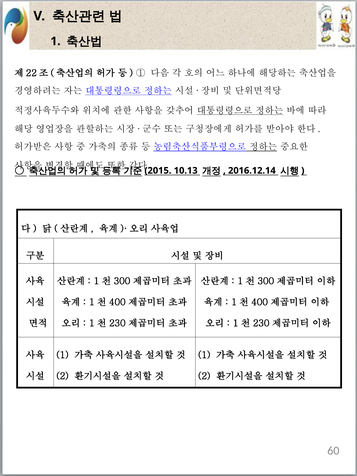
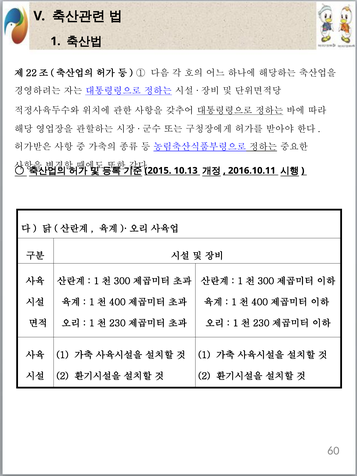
2016.12.14: 2016.12.14 -> 2016.10.11
